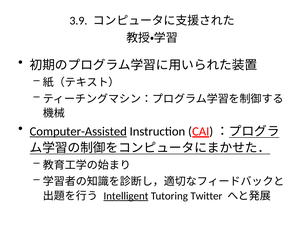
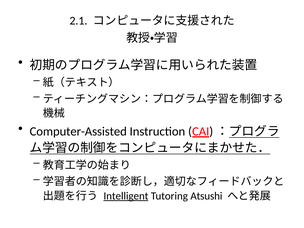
3.9: 3.9 -> 2.1
Computer-Assisted underline: present -> none
Twitter: Twitter -> Atsushi
